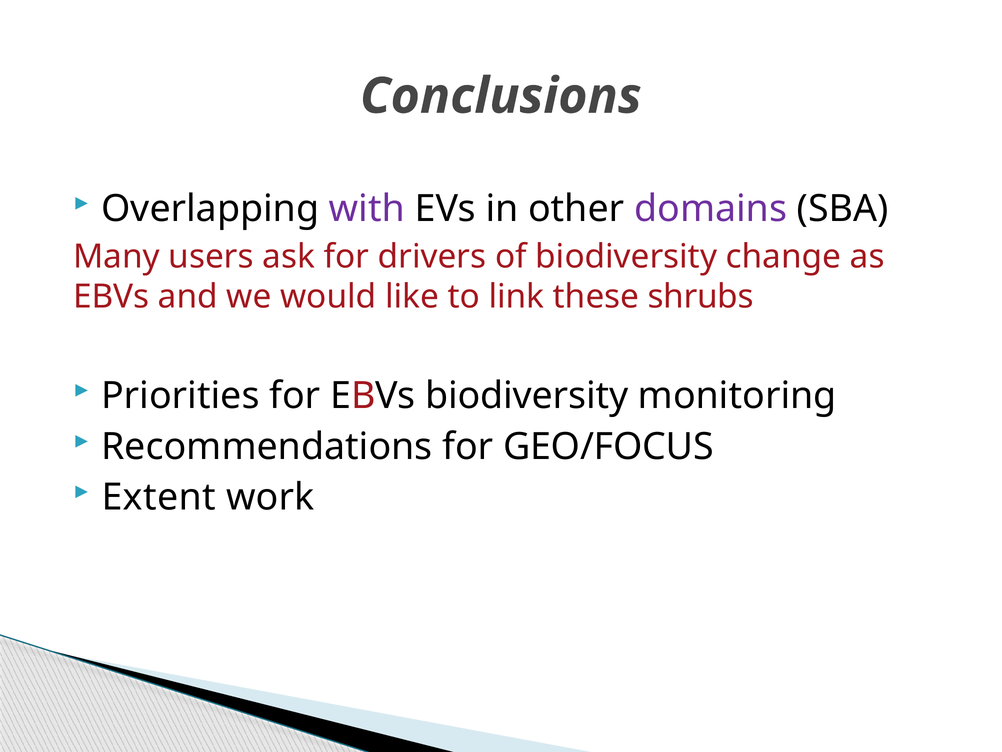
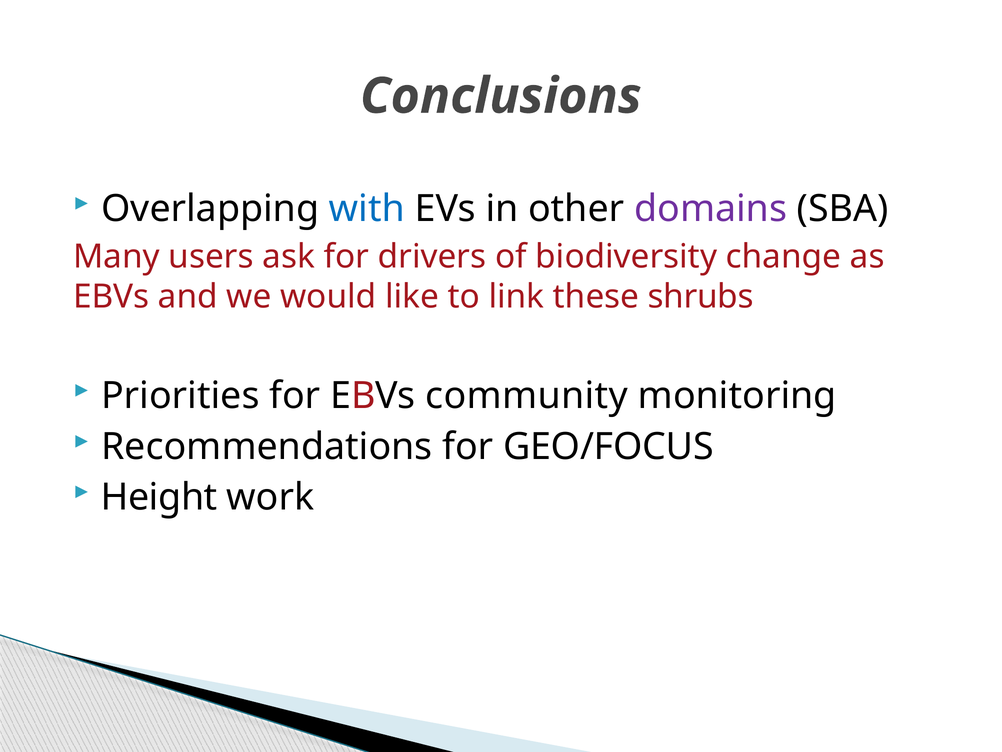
with colour: purple -> blue
EBVs biodiversity: biodiversity -> community
Extent: Extent -> Height
